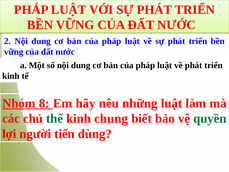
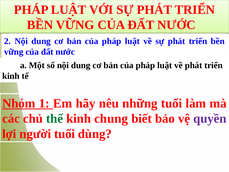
8: 8 -> 1
những luật: luật -> tuổi
quyền colour: green -> purple
người tiến: tiến -> tuổi
